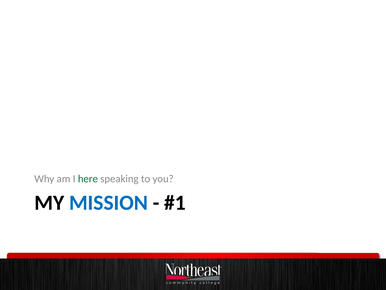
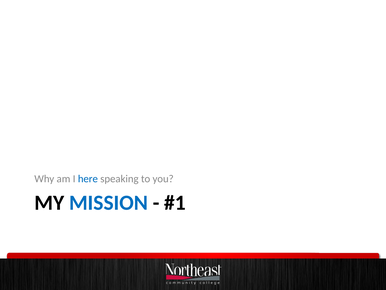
here colour: green -> blue
